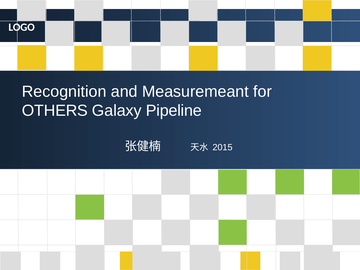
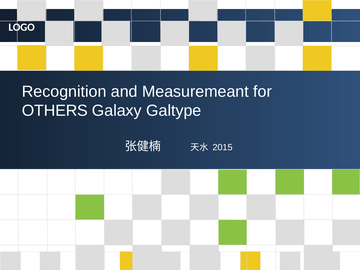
Pipeline: Pipeline -> Galtype
